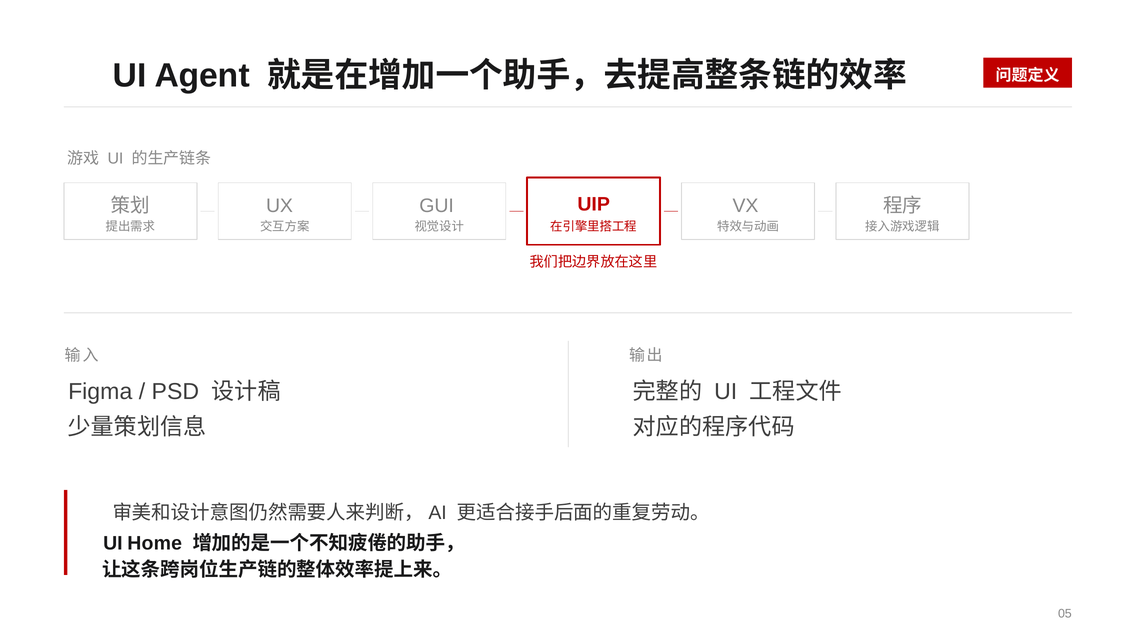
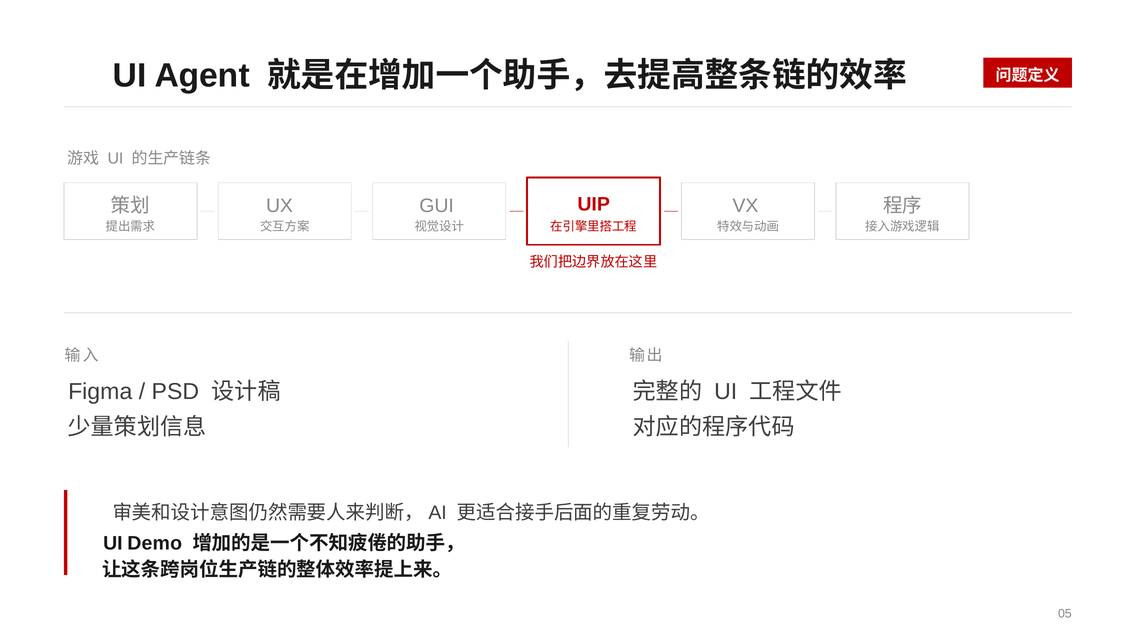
Home: Home -> Demo
